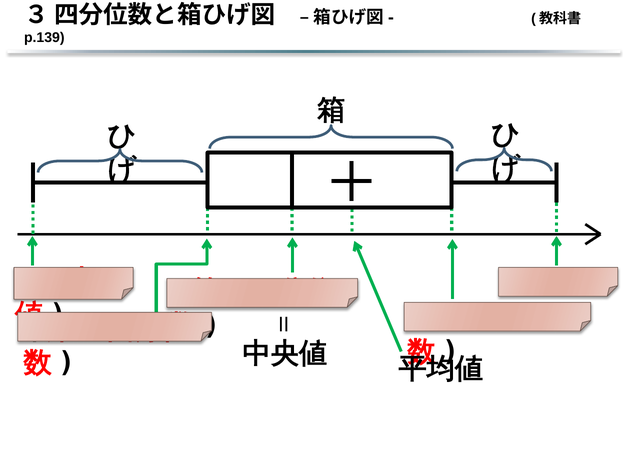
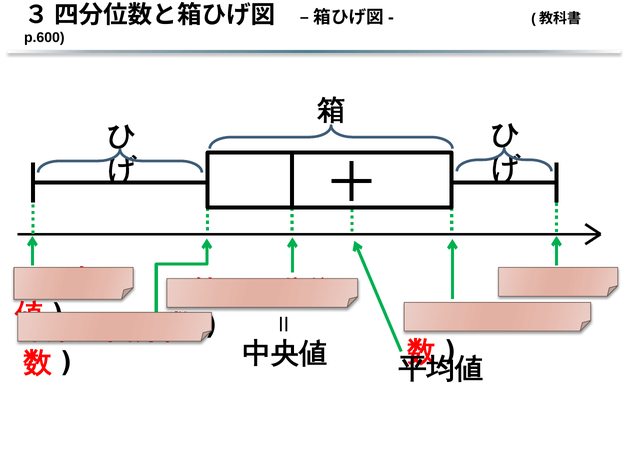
p.139: p.139 -> p.600
